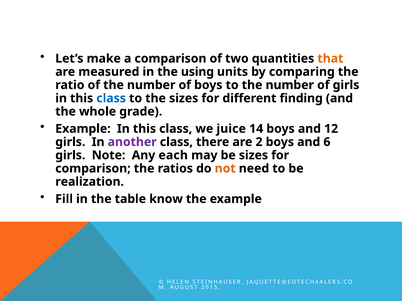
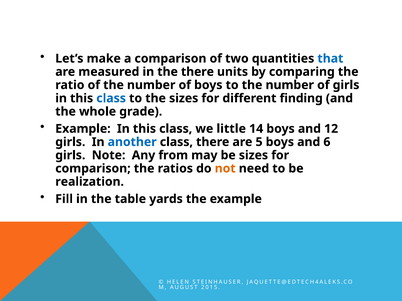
that colour: orange -> blue
the using: using -> there
juice: juice -> little
another colour: purple -> blue
2: 2 -> 5
each: each -> from
know: know -> yards
